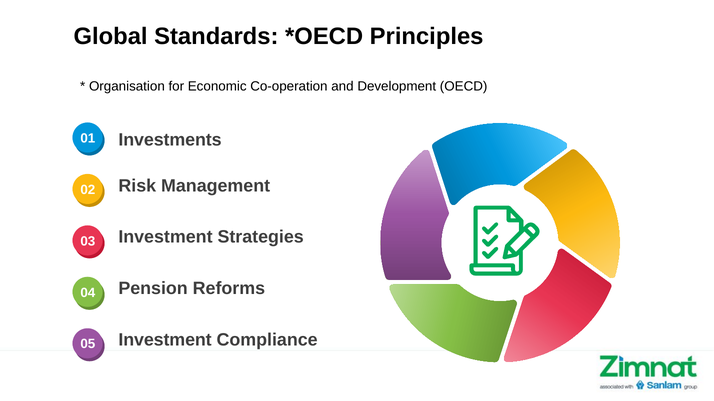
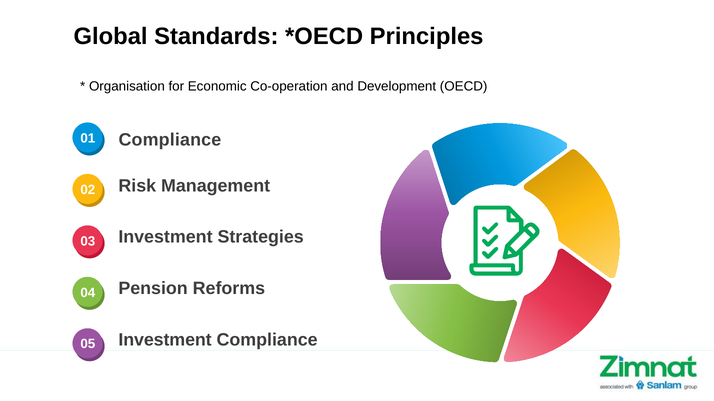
Investments at (170, 140): Investments -> Compliance
